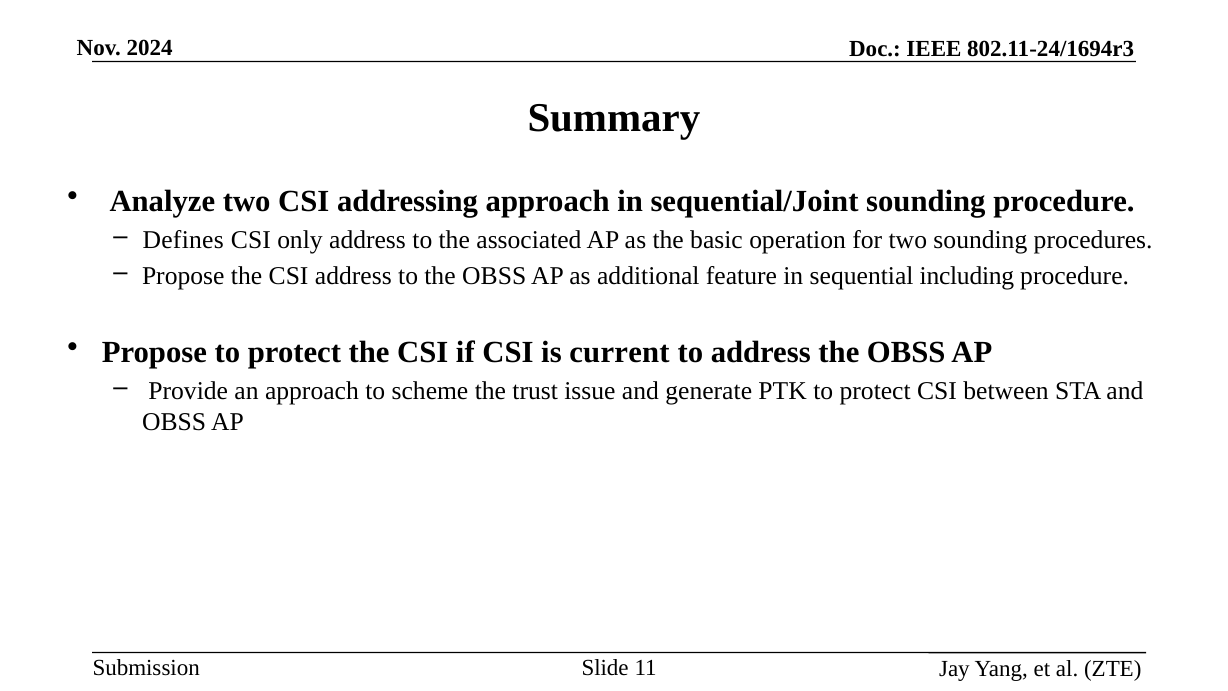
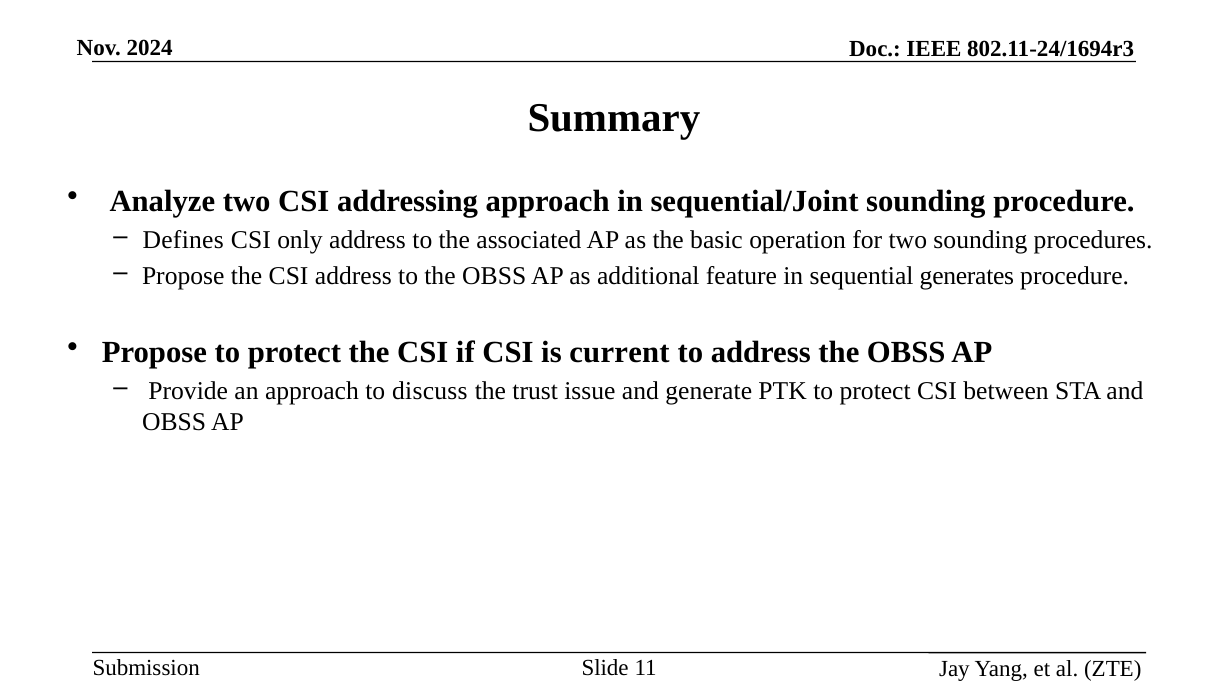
including: including -> generates
scheme: scheme -> discuss
